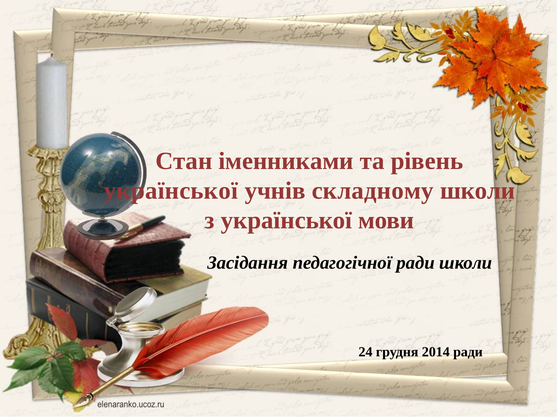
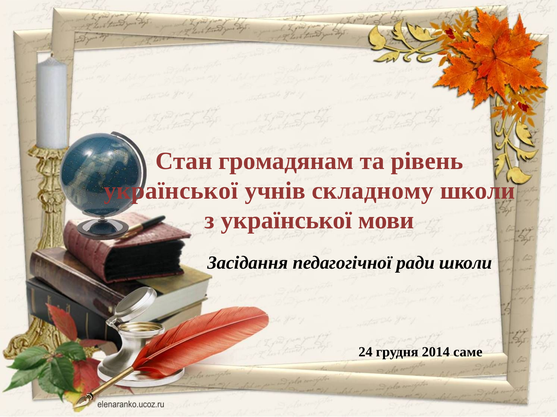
іменниками: іменниками -> громадянам
2014 ради: ради -> саме
